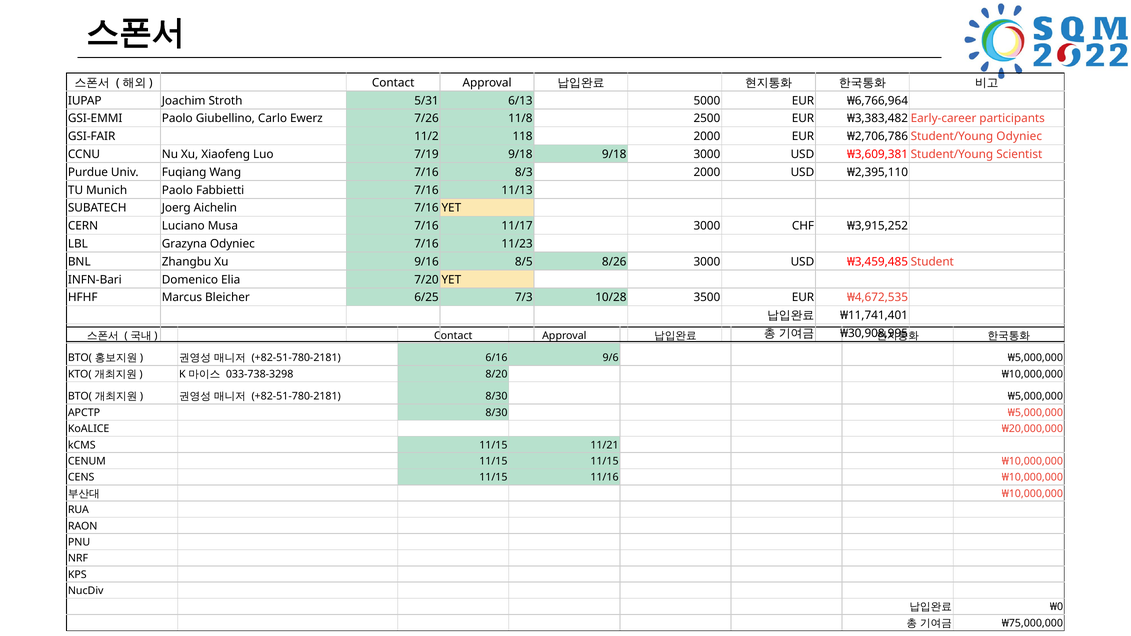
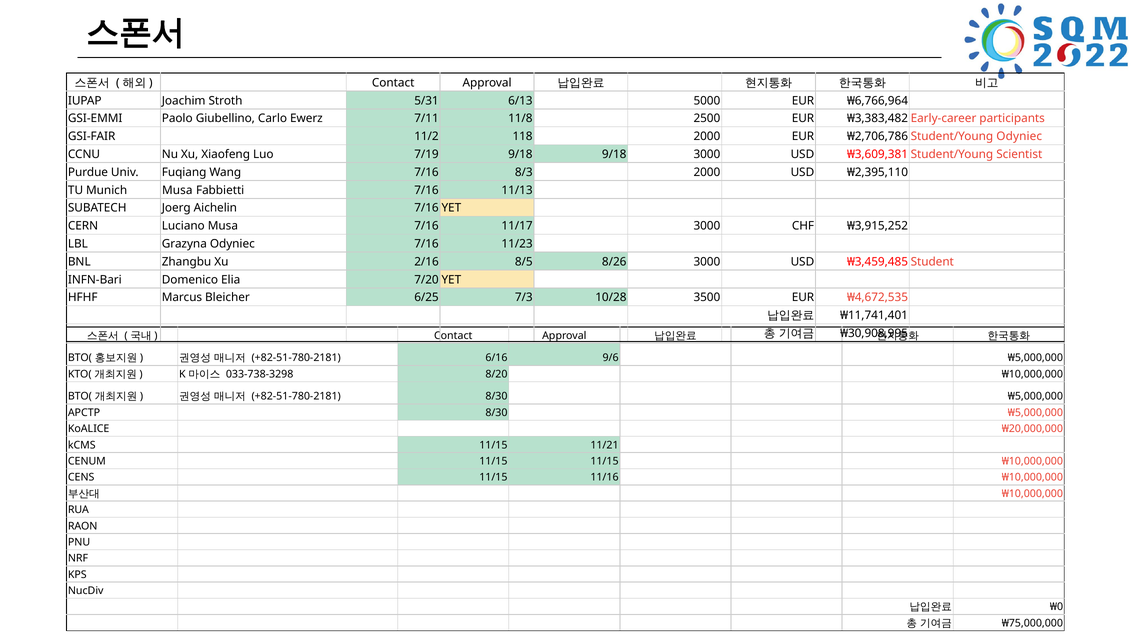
7/26: 7/26 -> 7/11
Munich Paolo: Paolo -> Musa
9/16: 9/16 -> 2/16
